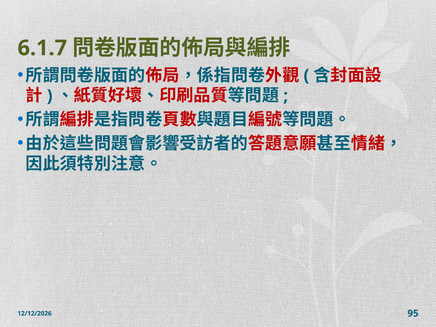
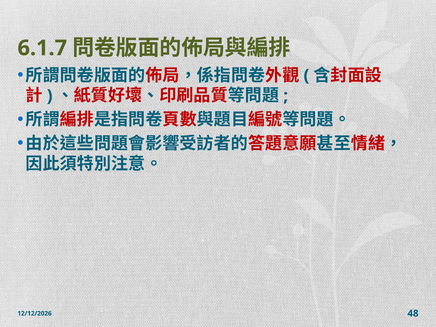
95: 95 -> 48
